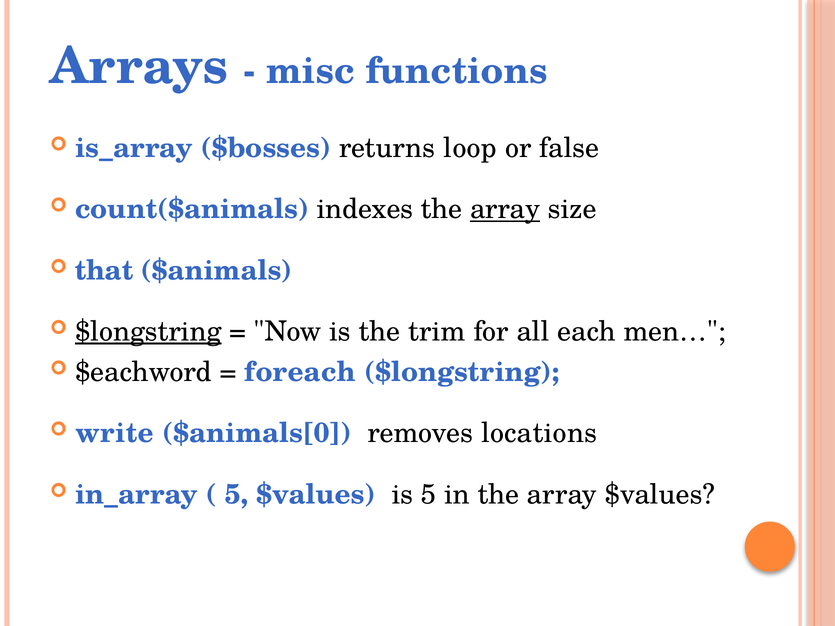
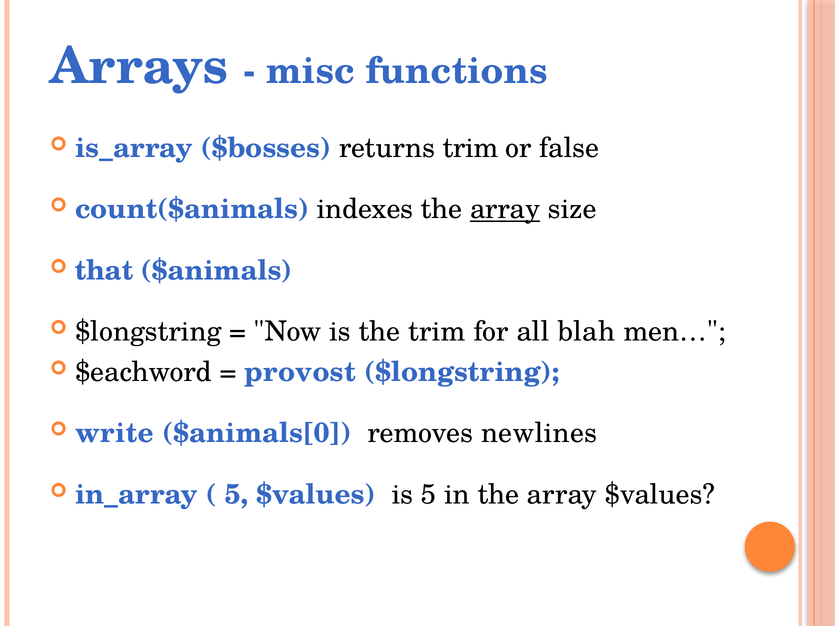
returns loop: loop -> trim
$longstring at (148, 332) underline: present -> none
each: each -> blah
foreach: foreach -> provost
locations: locations -> newlines
